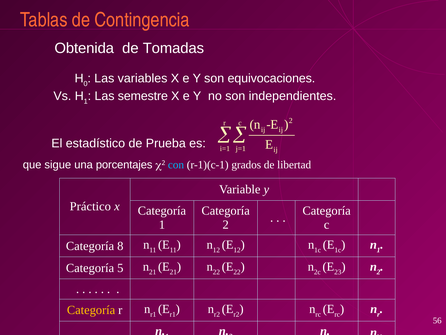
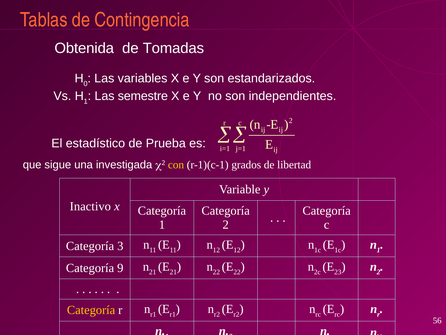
equivocaciones: equivocaciones -> estandarizados
porcentajes: porcentajes -> investigada
con colour: light blue -> yellow
Práctico: Práctico -> Inactivo
8: 8 -> 3
5: 5 -> 9
